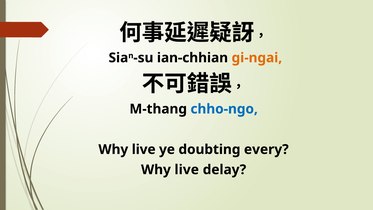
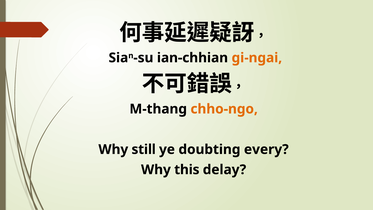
chho-ngo colour: blue -> orange
live at (144, 149): live -> still
live at (187, 170): live -> this
